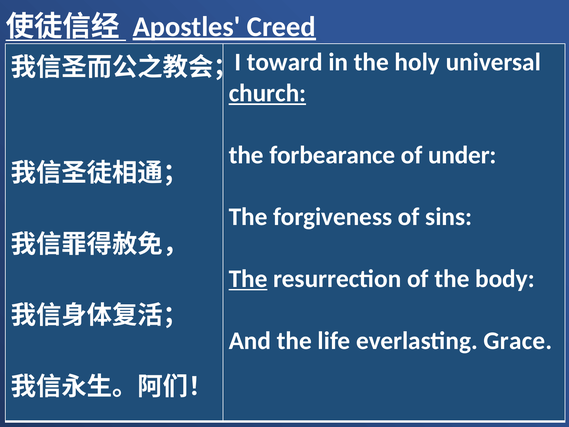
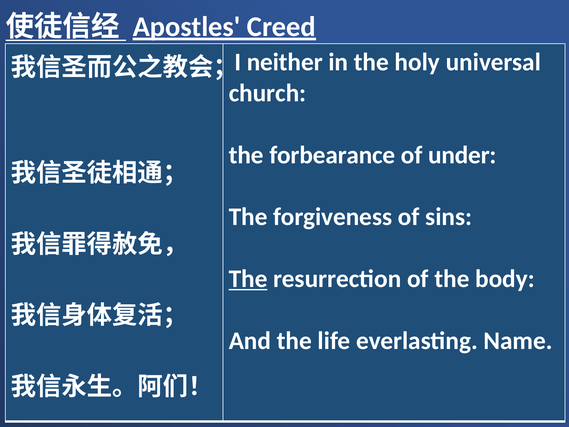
toward: toward -> neither
church underline: present -> none
Grace: Grace -> Name
